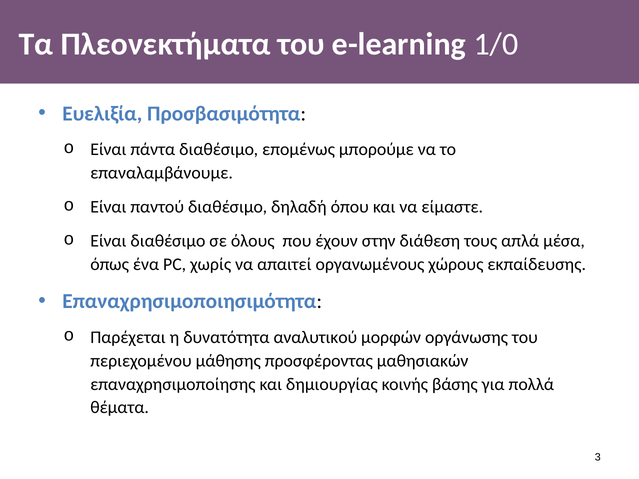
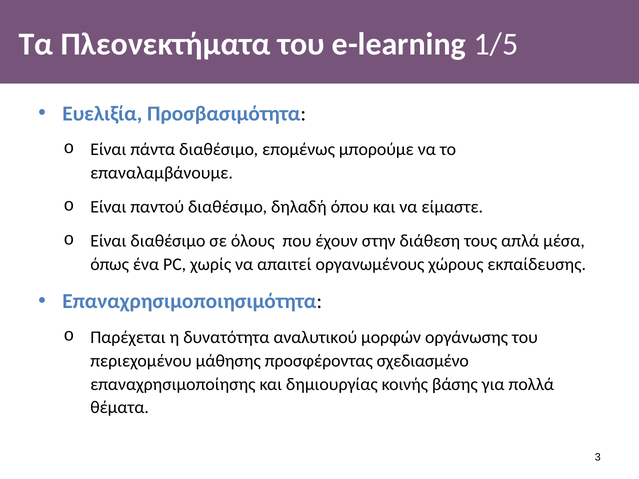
1/0: 1/0 -> 1/5
μαθησιακών: μαθησιακών -> σχεδιασμένο
